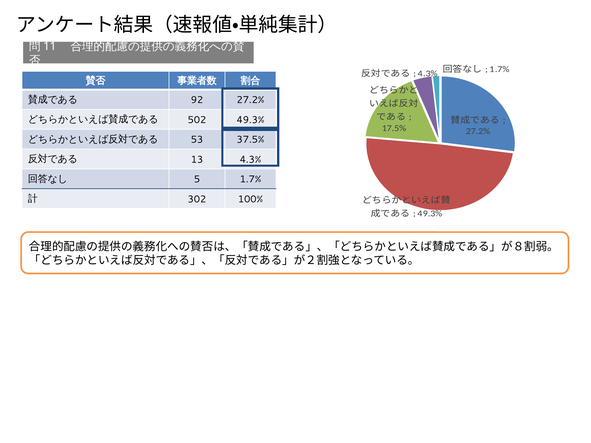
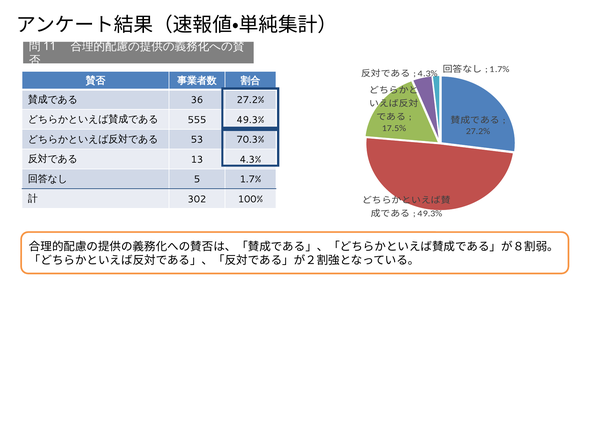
92: 92 -> 36
502: 502 -> 555
37.5%: 37.5% -> 70.3%
